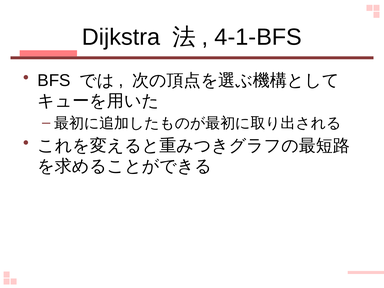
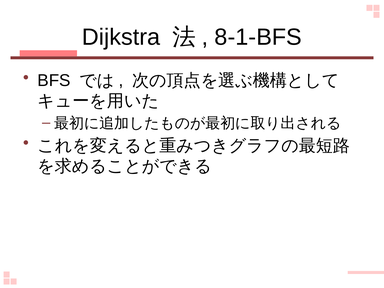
4-1-BFS: 4-1-BFS -> 8-1-BFS
